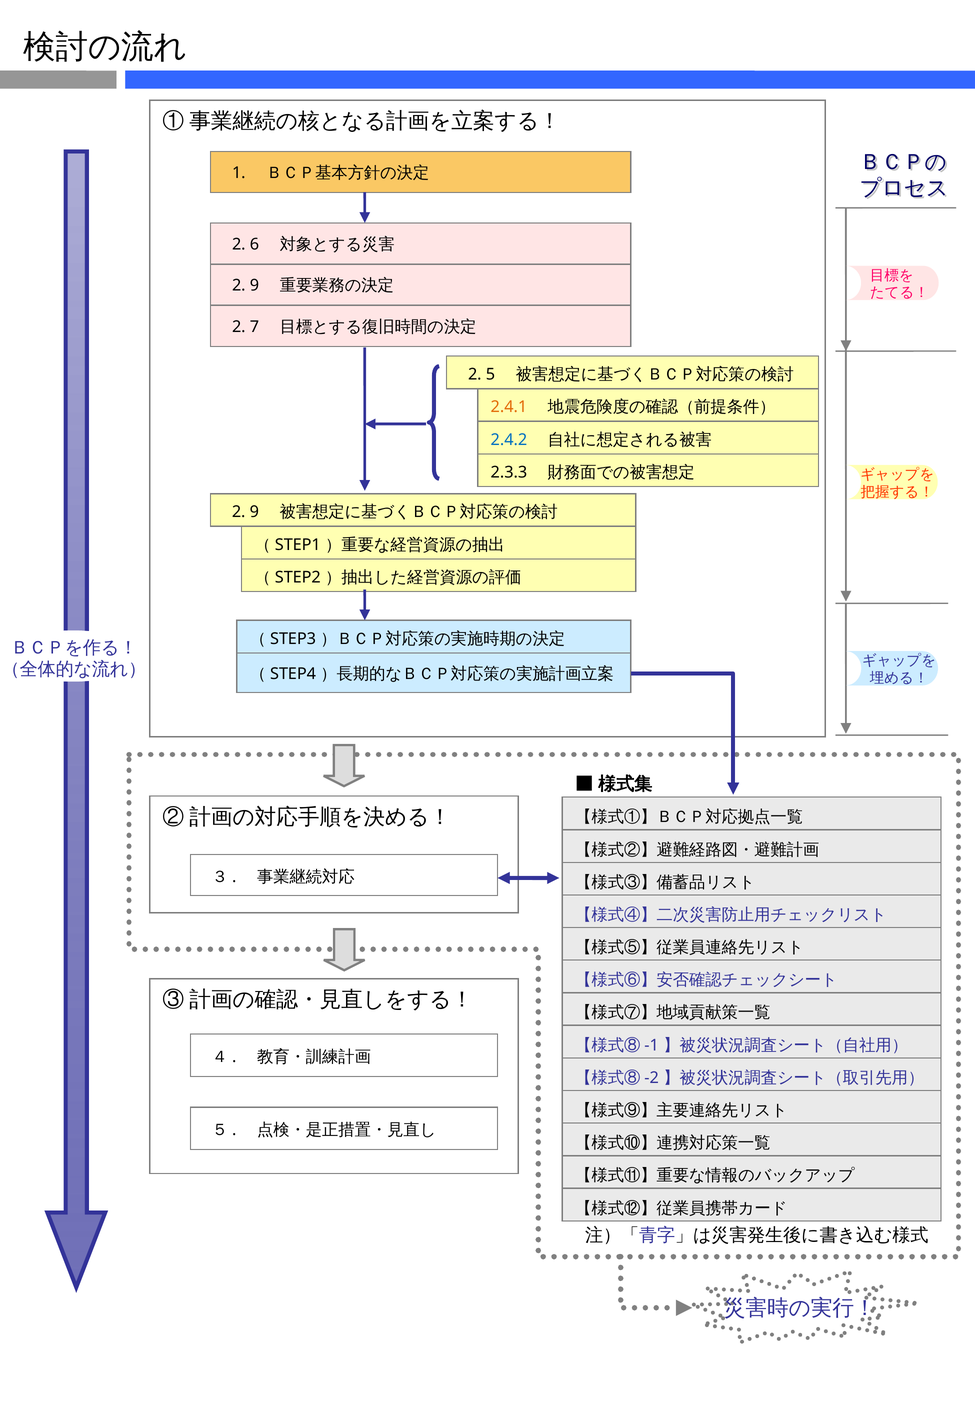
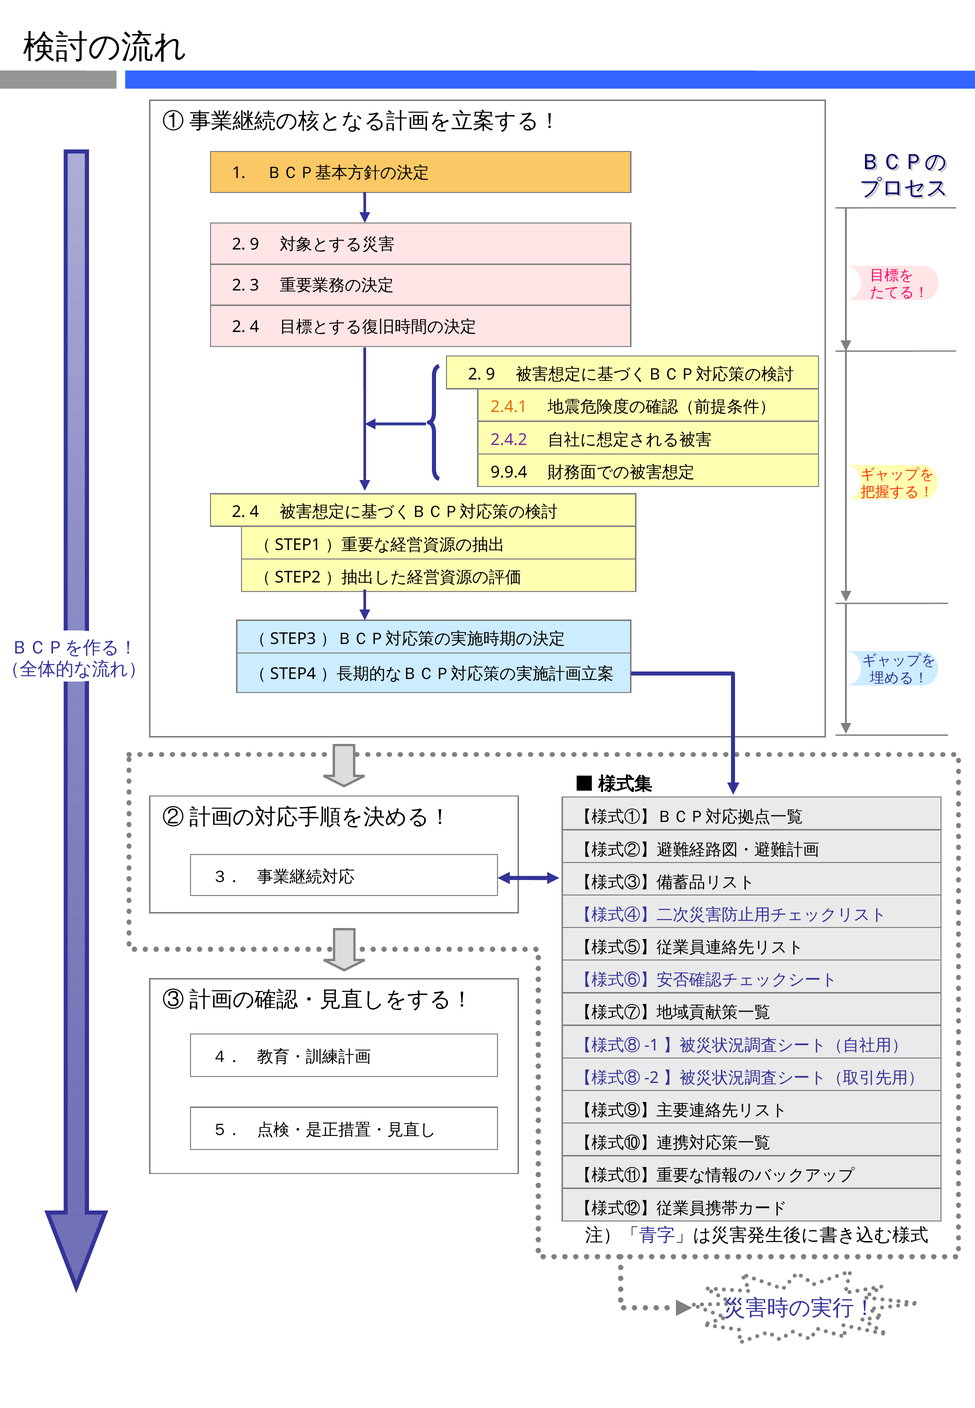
6 at (254, 245): 6 -> 9
9 at (254, 286): 9 -> 3
7 at (254, 327): 7 -> 4
5 at (490, 375): 5 -> 9
2.4.2 colour: blue -> purple
2.3.3: 2.3.3 -> 9.9.4
9 at (254, 512): 9 -> 4
